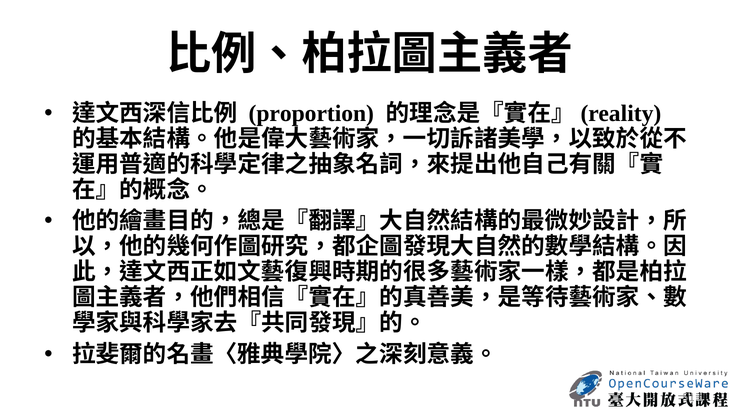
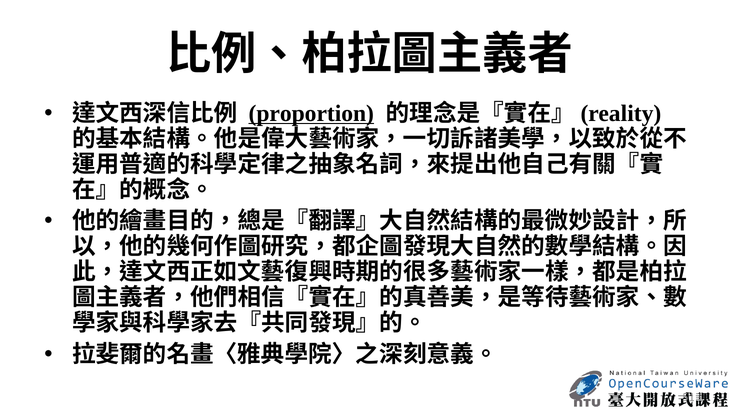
proportion underline: none -> present
